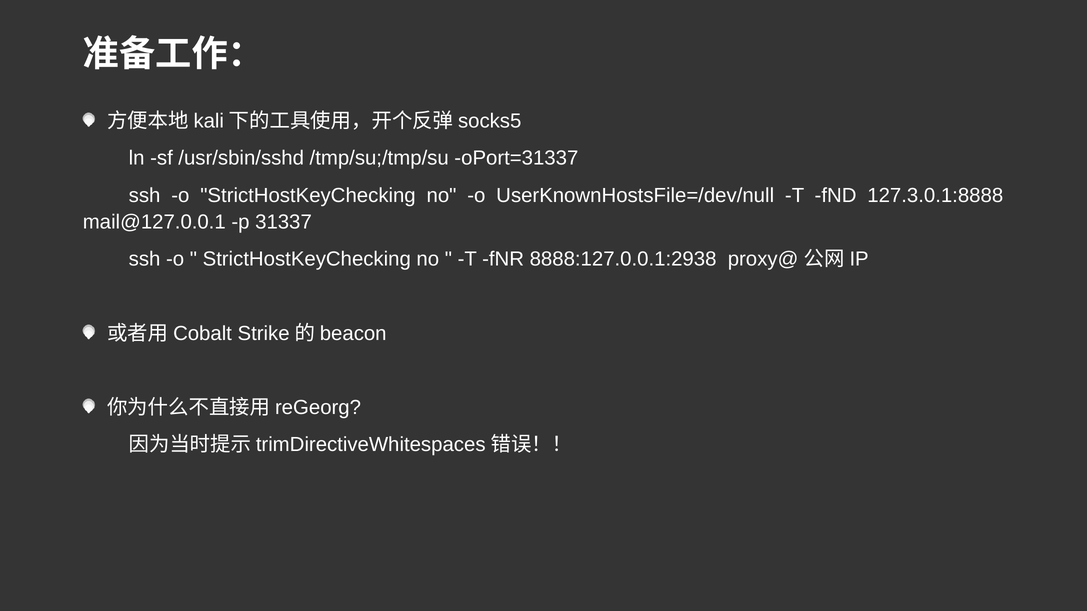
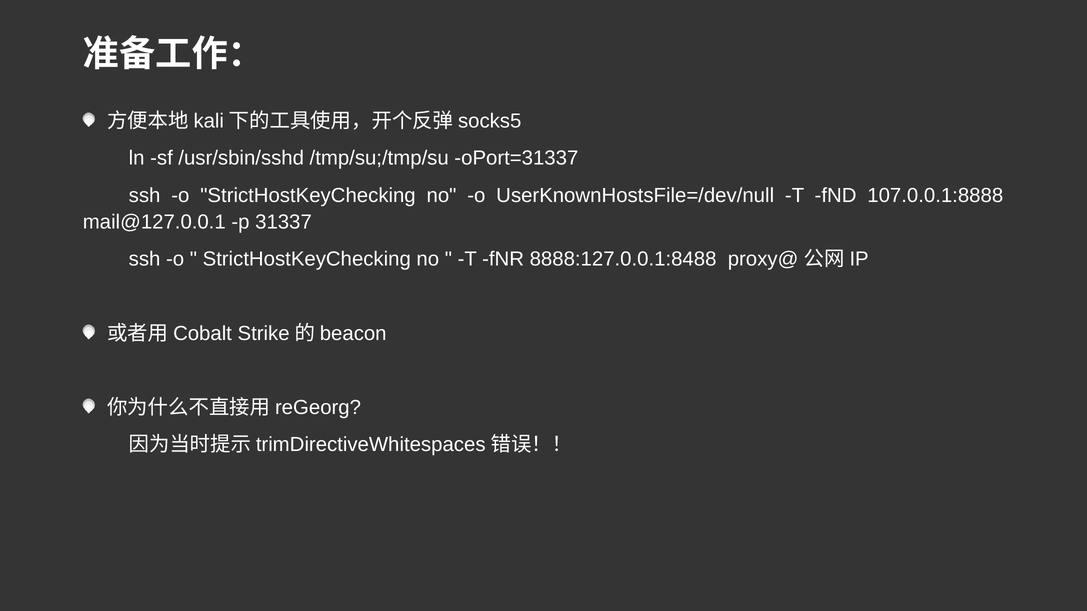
127.3.0.1:8888: 127.3.0.1:8888 -> 107.0.0.1:8888
8888:127.0.0.1:2938: 8888:127.0.0.1:2938 -> 8888:127.0.0.1:8488
